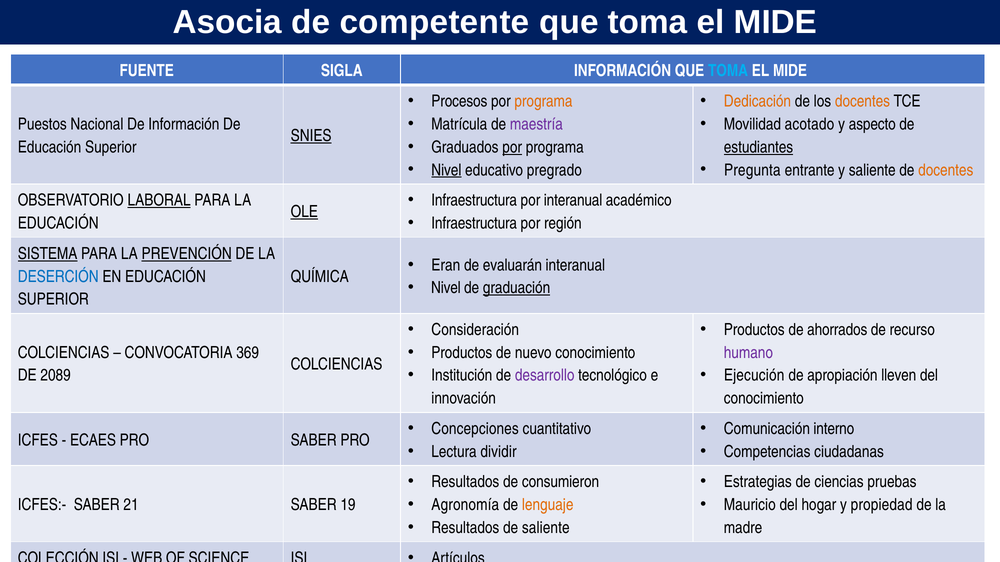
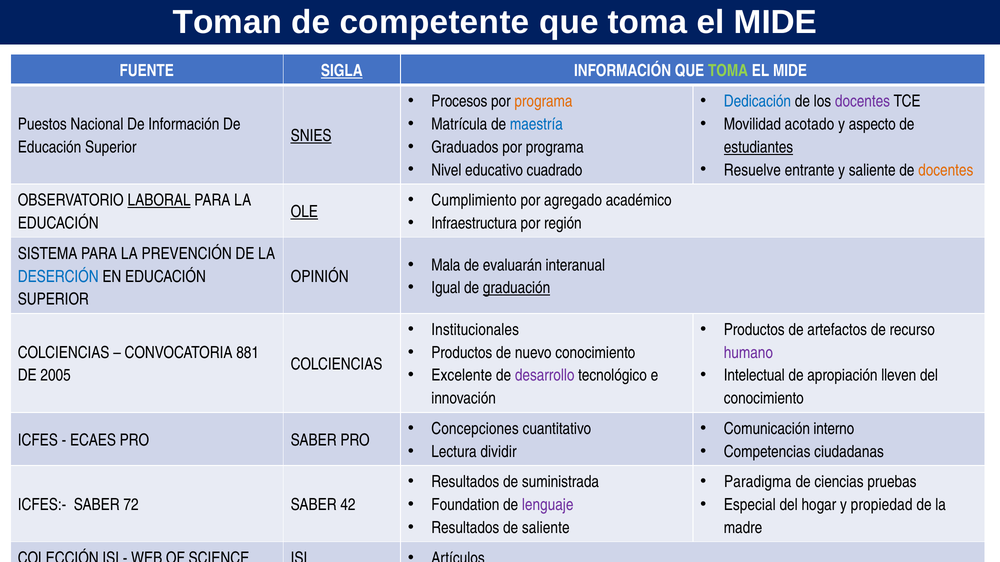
Asocia: Asocia -> Toman
SIGLA underline: none -> present
TOMA at (728, 71) colour: light blue -> light green
Dedicación colour: orange -> blue
docentes at (862, 102) colour: orange -> purple
maestría colour: purple -> blue
por at (512, 147) underline: present -> none
Nivel at (446, 170) underline: present -> none
pregrado: pregrado -> cuadrado
Pregunta: Pregunta -> Resuelve
Infraestructura at (474, 201): Infraestructura -> Cumplimiento
por interanual: interanual -> agregado
SISTEMA underline: present -> none
PREVENCIÓN underline: present -> none
Eran: Eran -> Mala
QUÍMICA: QUÍMICA -> OPINIÓN
Nivel at (446, 288): Nivel -> Igual
Consideración: Consideración -> Institucionales
ahorrados: ahorrados -> artefactos
369: 369 -> 881
Institución: Institución -> Excelente
Ejecución: Ejecución -> Intelectual
2089: 2089 -> 2005
consumieron: consumieron -> suministrada
Estrategias: Estrategias -> Paradigma
Agronomía: Agronomía -> Foundation
lenguaje colour: orange -> purple
Mauricio: Mauricio -> Especial
21: 21 -> 72
19: 19 -> 42
